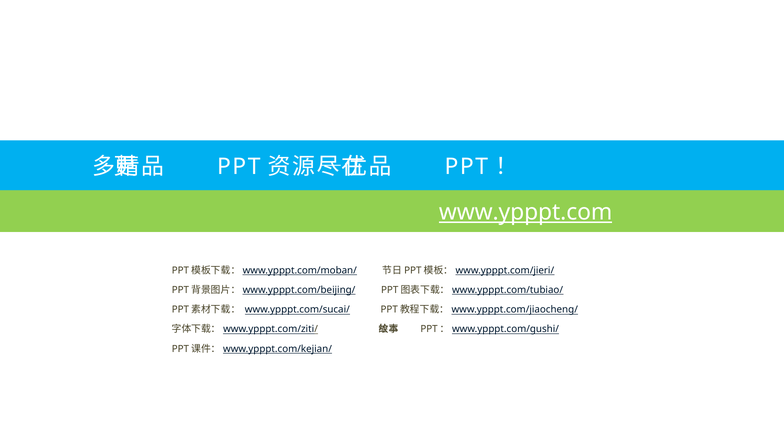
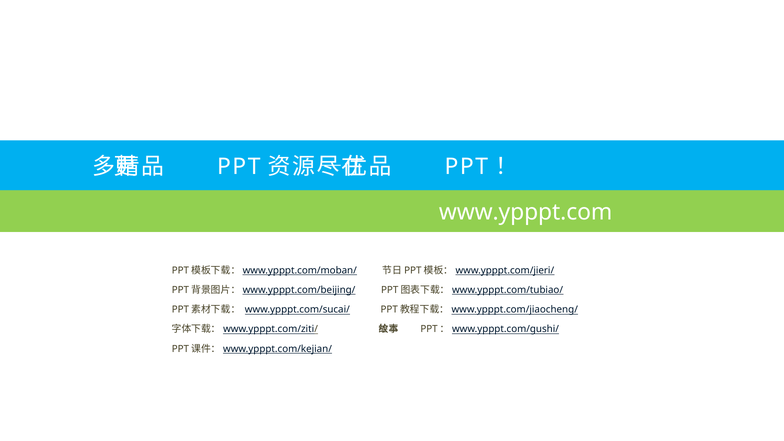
www.ypppt.com underline: present -> none
